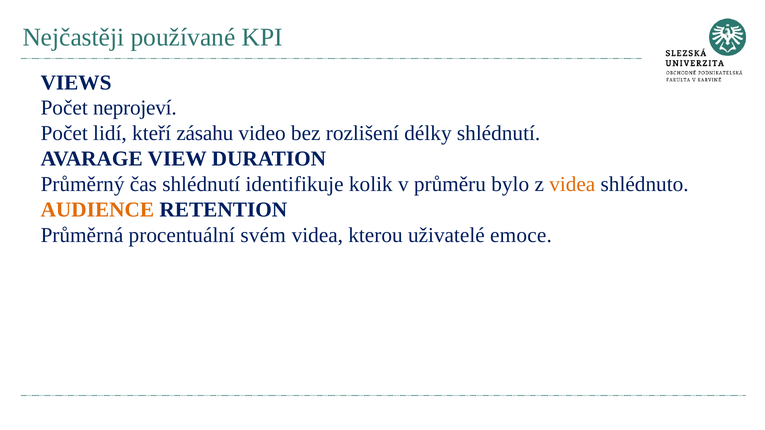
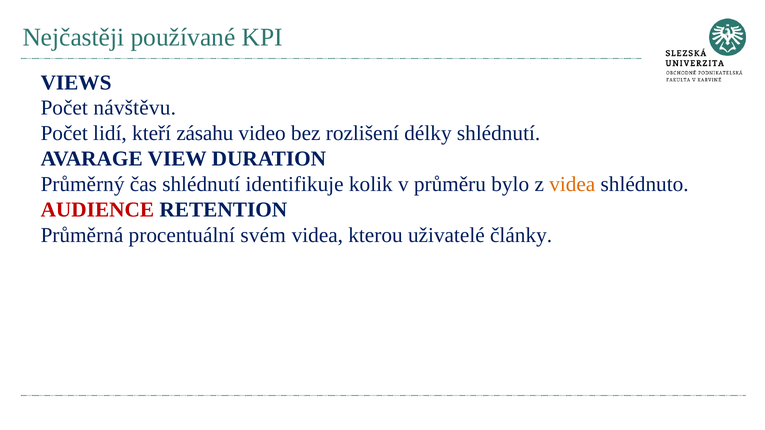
neprojeví: neprojeví -> návštěvu
AUDIENCE colour: orange -> red
emoce: emoce -> články
